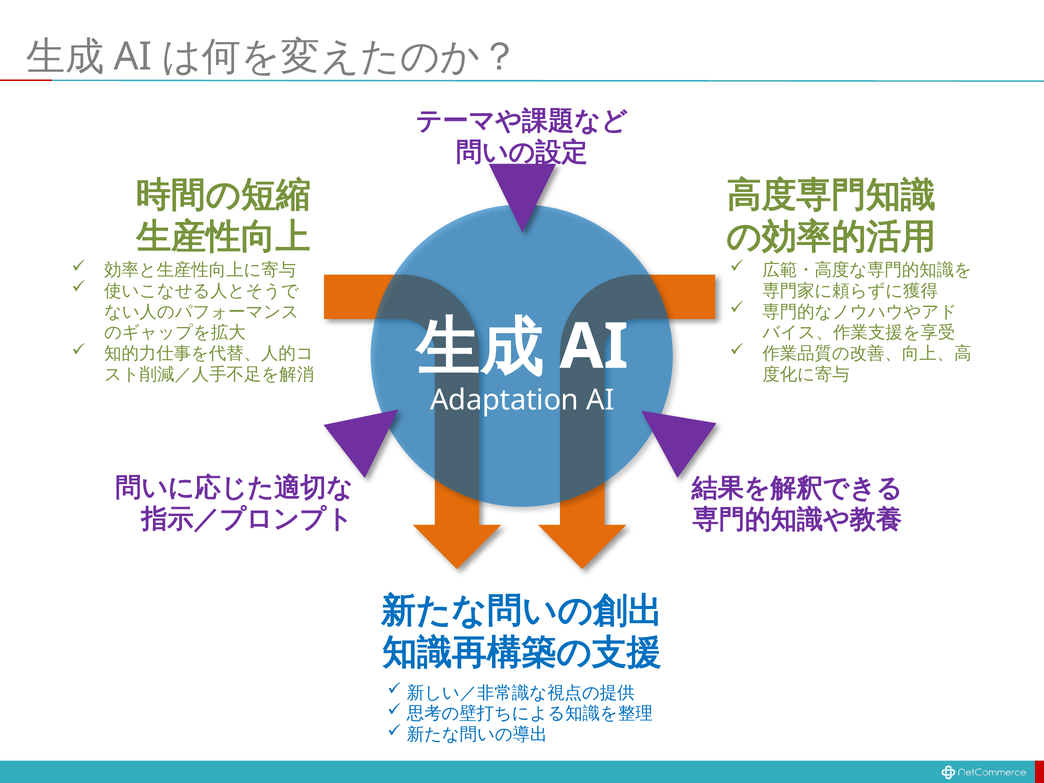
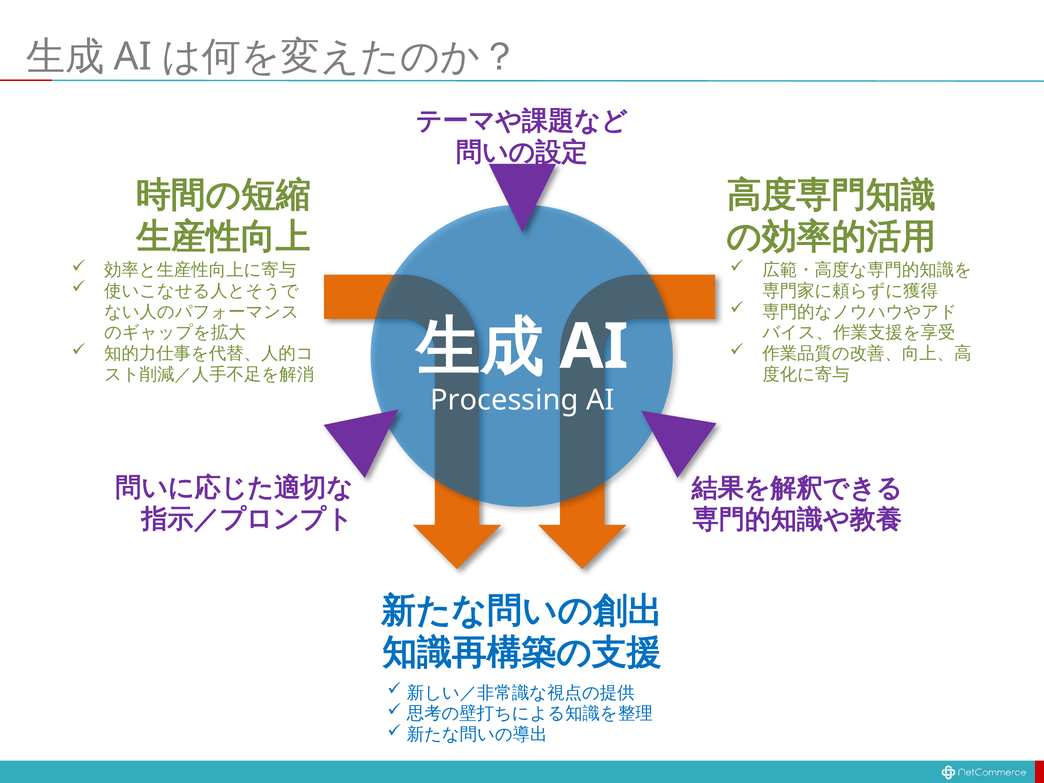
Adaptation: Adaptation -> Processing
